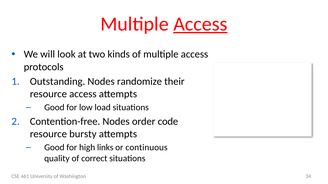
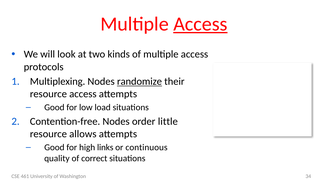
Outstanding: Outstanding -> Multiplexing
randomize underline: none -> present
code: code -> little
bursty: bursty -> allows
